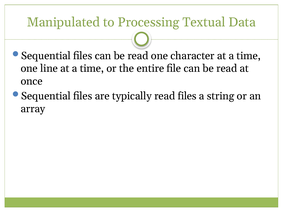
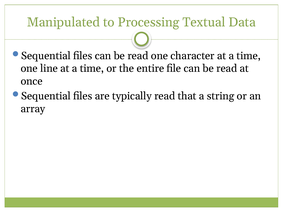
read files: files -> that
